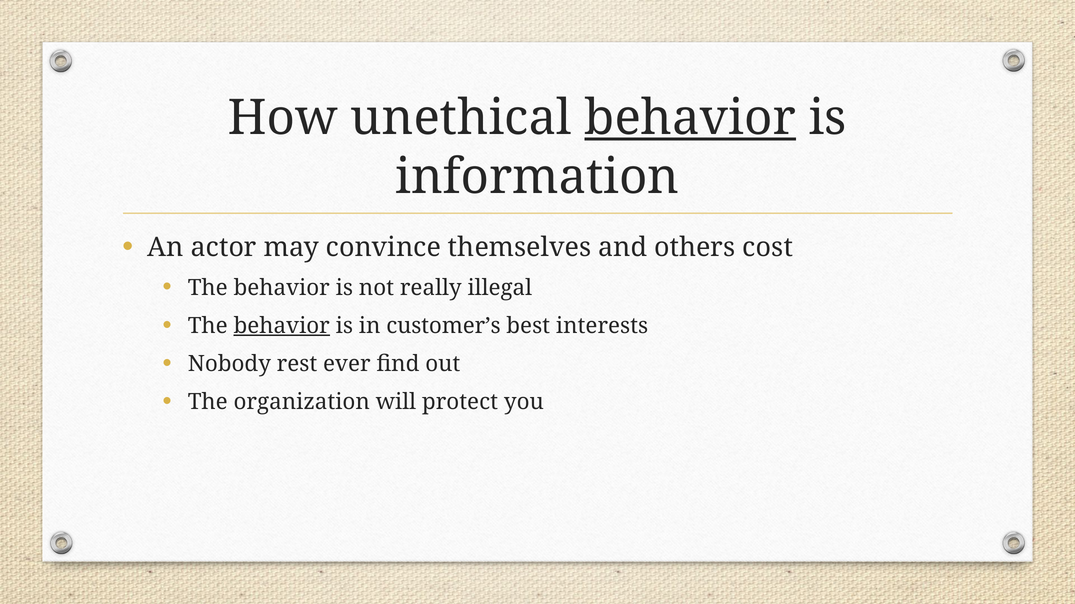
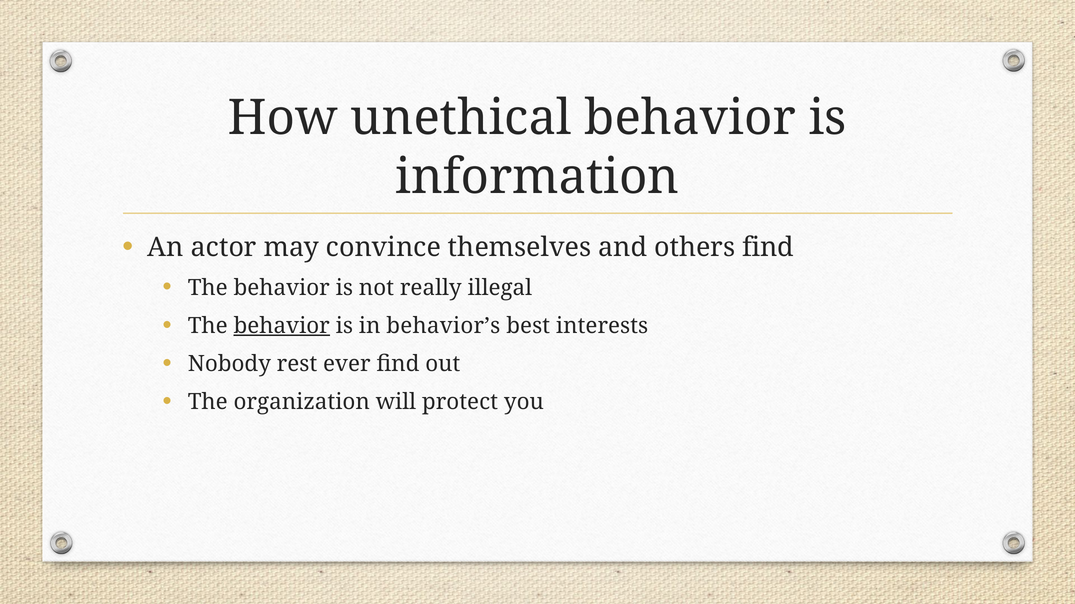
behavior at (690, 118) underline: present -> none
others cost: cost -> find
customer’s: customer’s -> behavior’s
